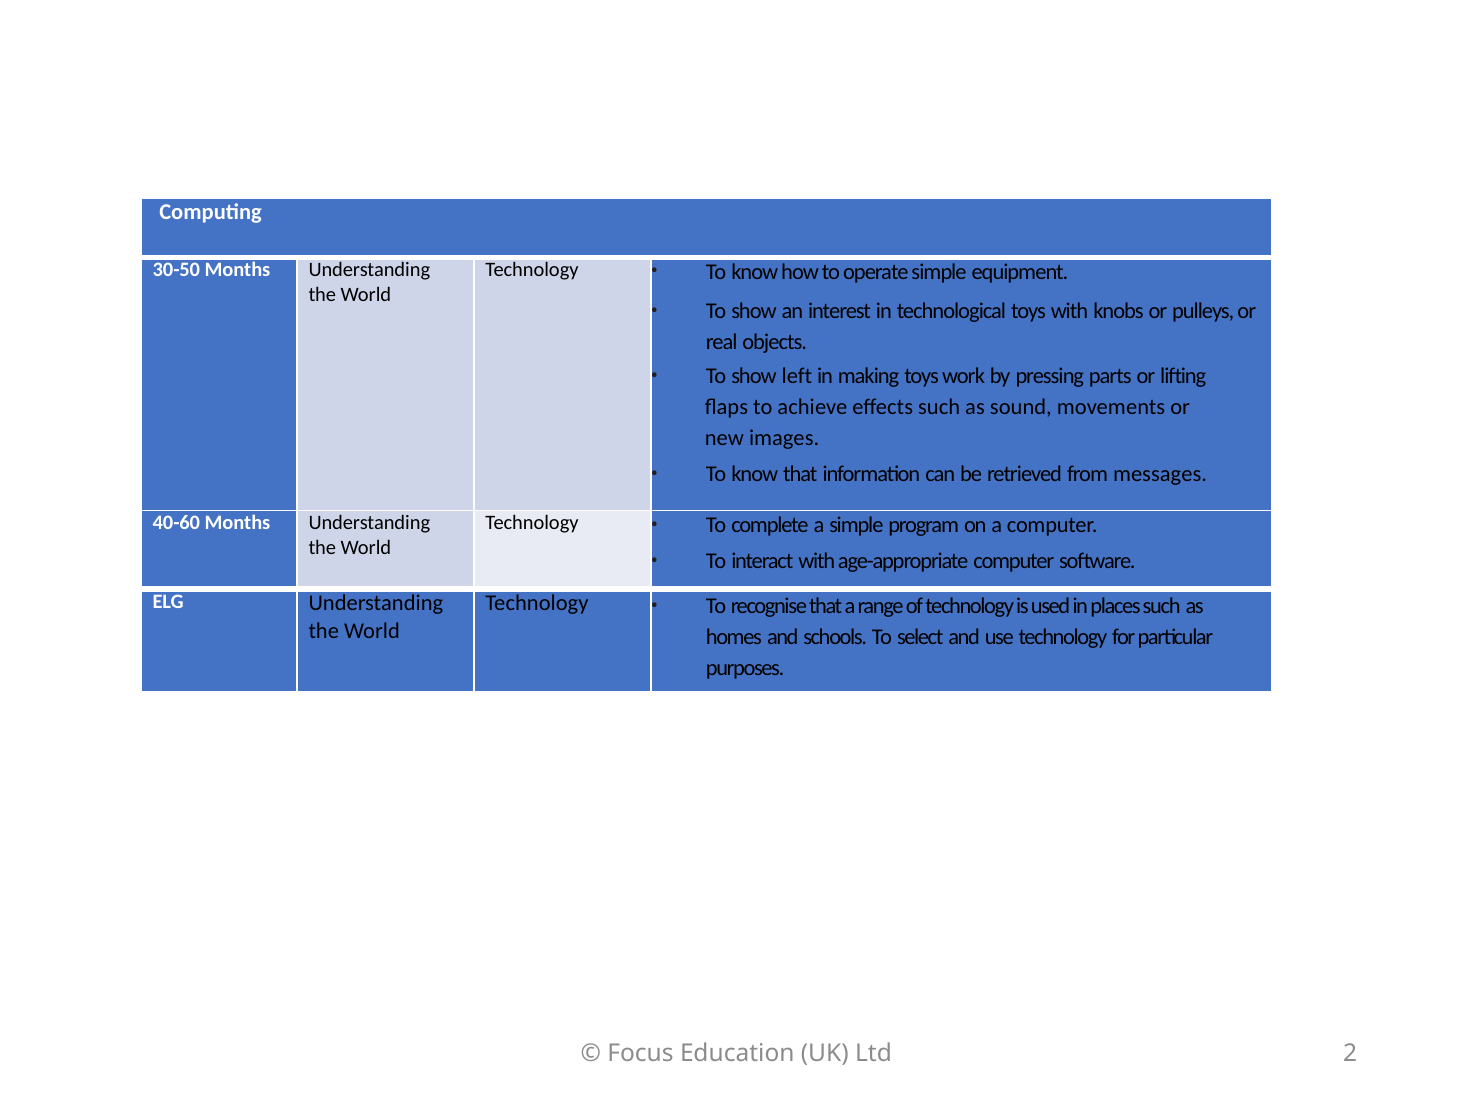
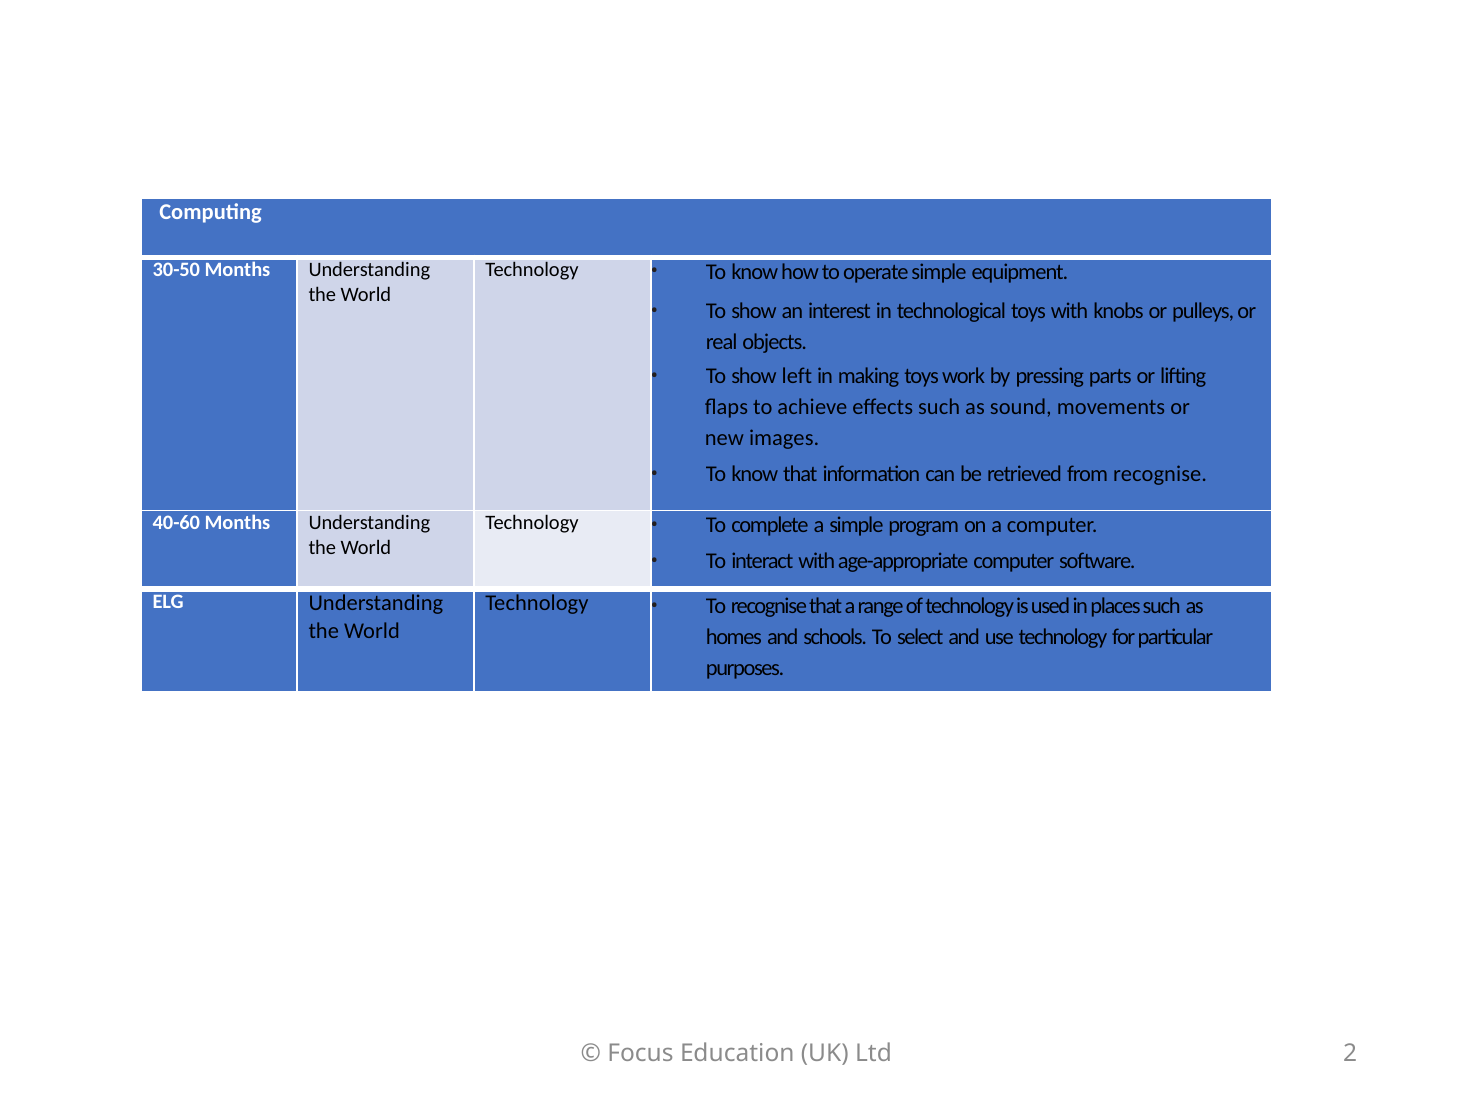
from messages: messages -> recognise
